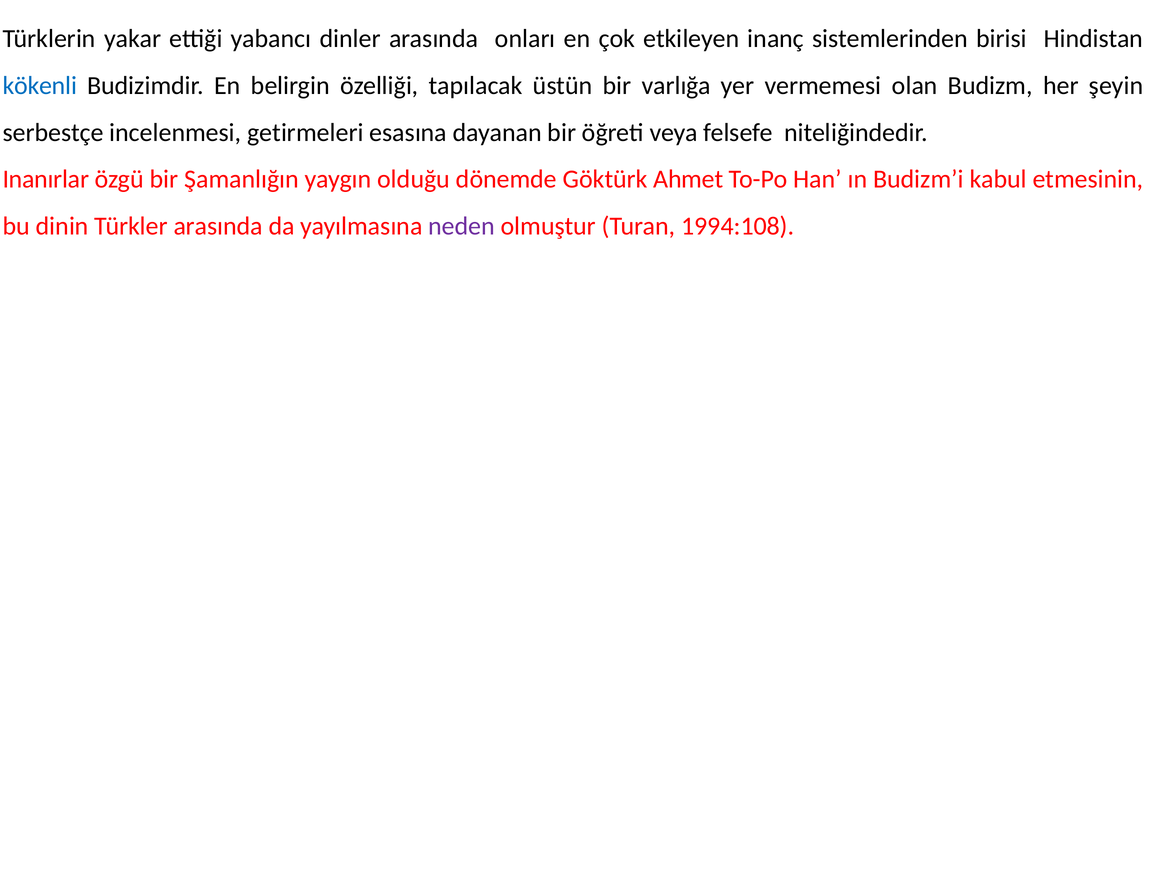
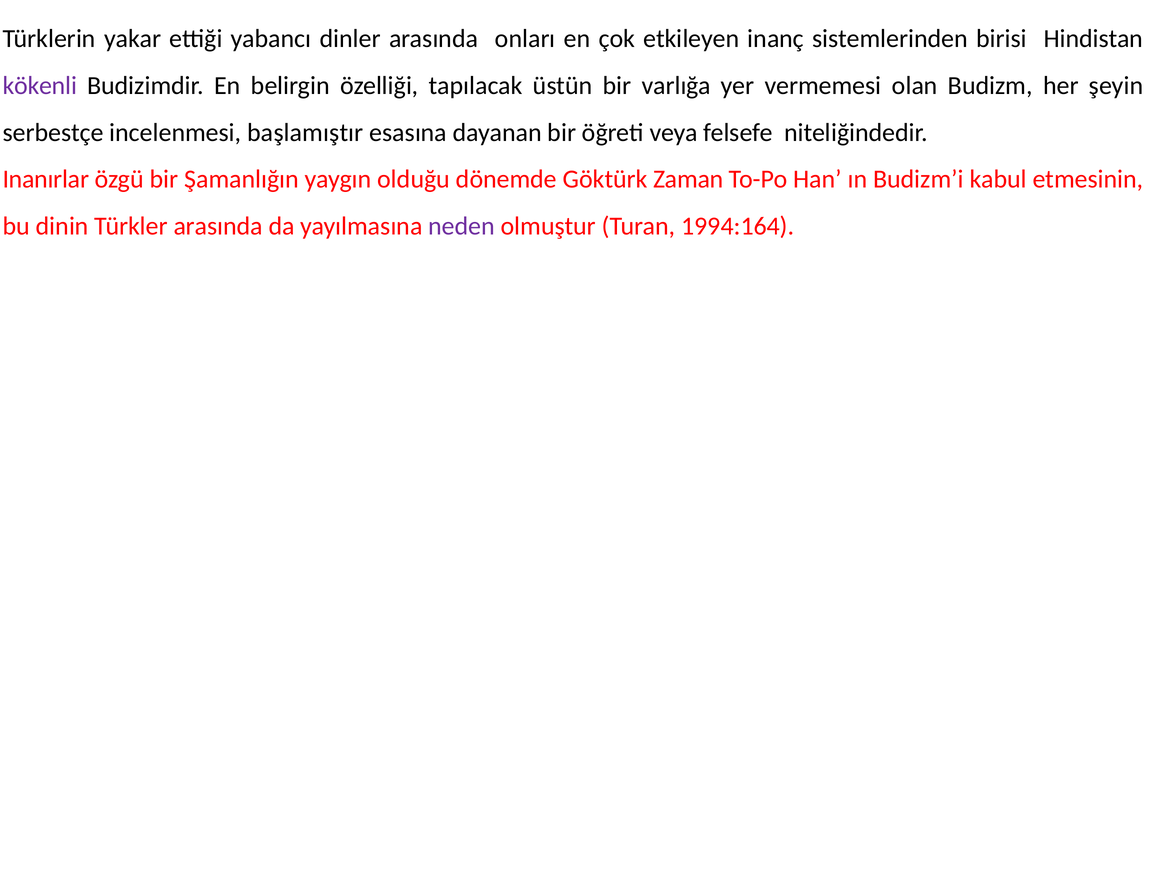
kökenli colour: blue -> purple
getirmeleri: getirmeleri -> başlamıştır
Ahmet: Ahmet -> Zaman
1994:108: 1994:108 -> 1994:164
